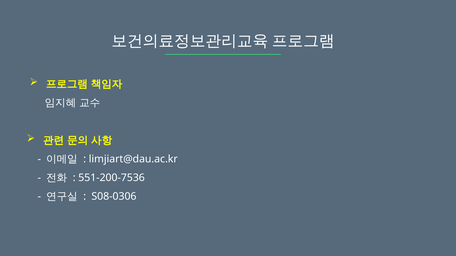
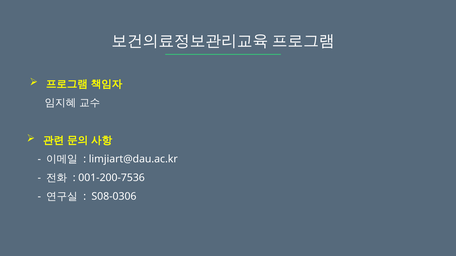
551-200-7536: 551-200-7536 -> 001-200-7536
